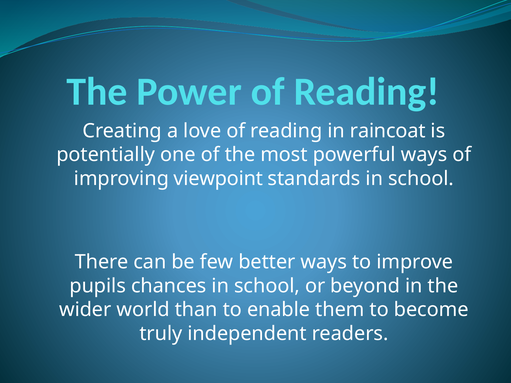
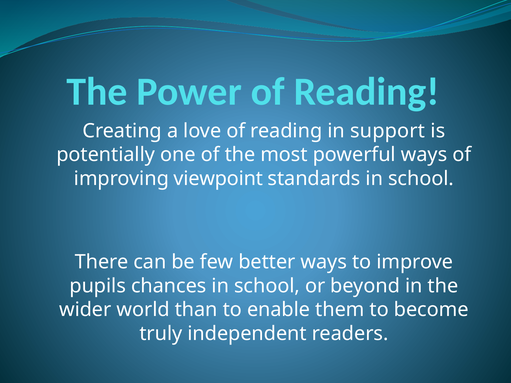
raincoat: raincoat -> support
